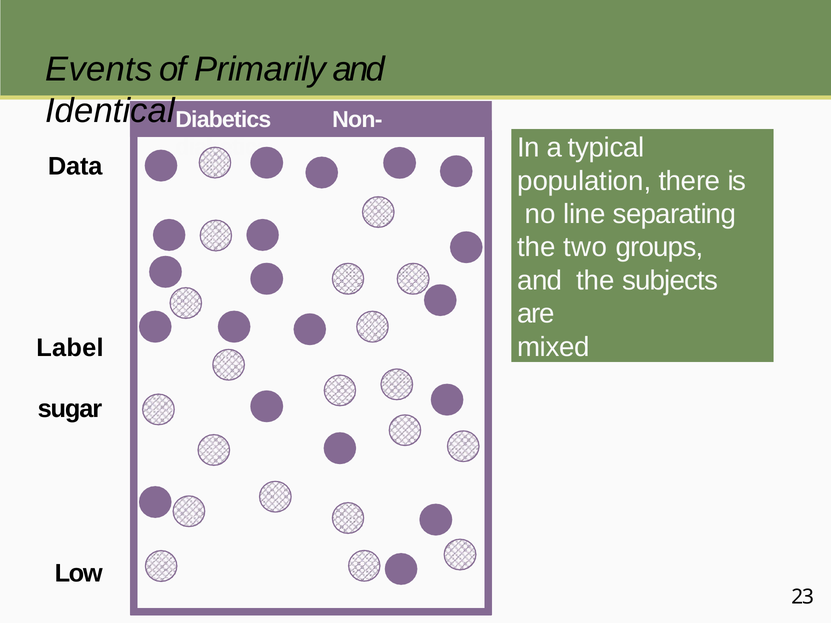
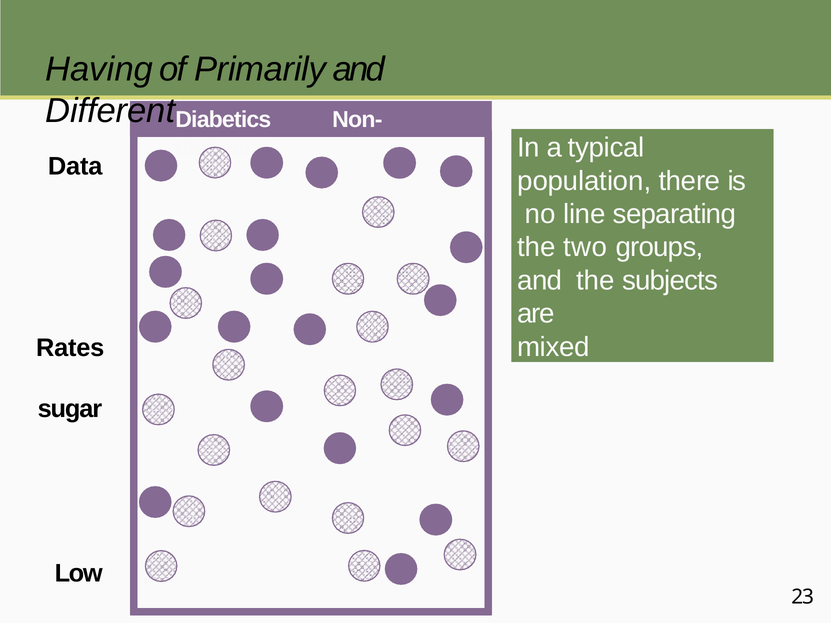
Events: Events -> Having
Identical: Identical -> Different
Label: Label -> Rates
